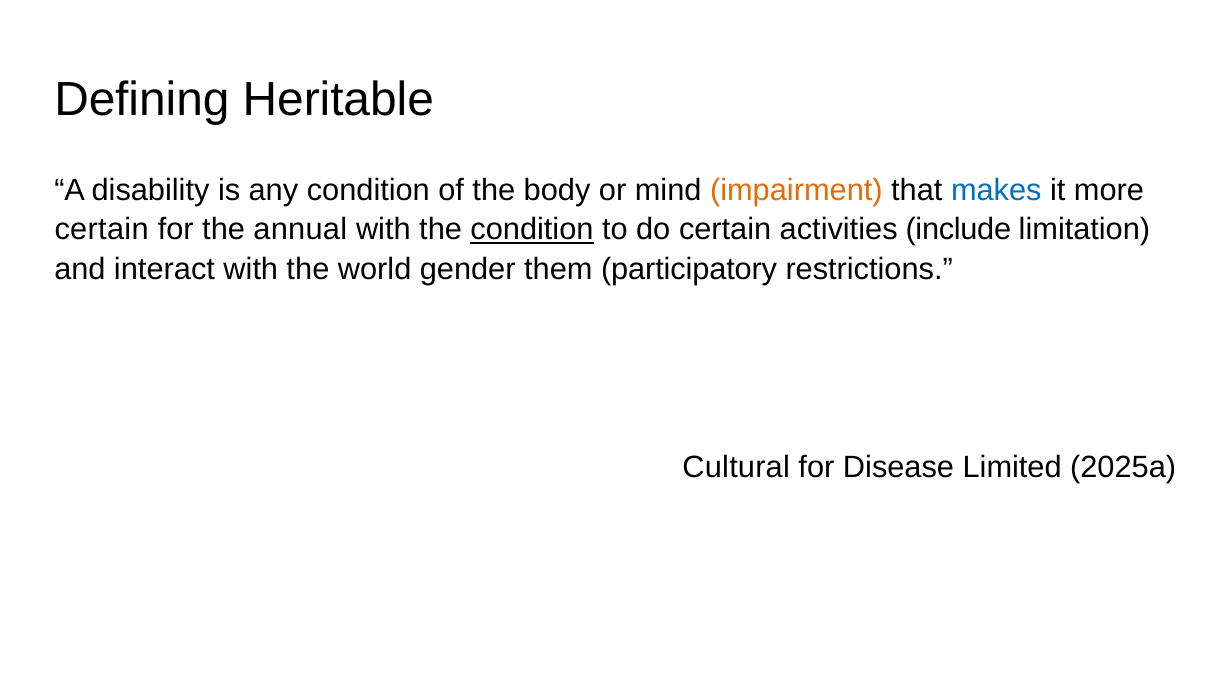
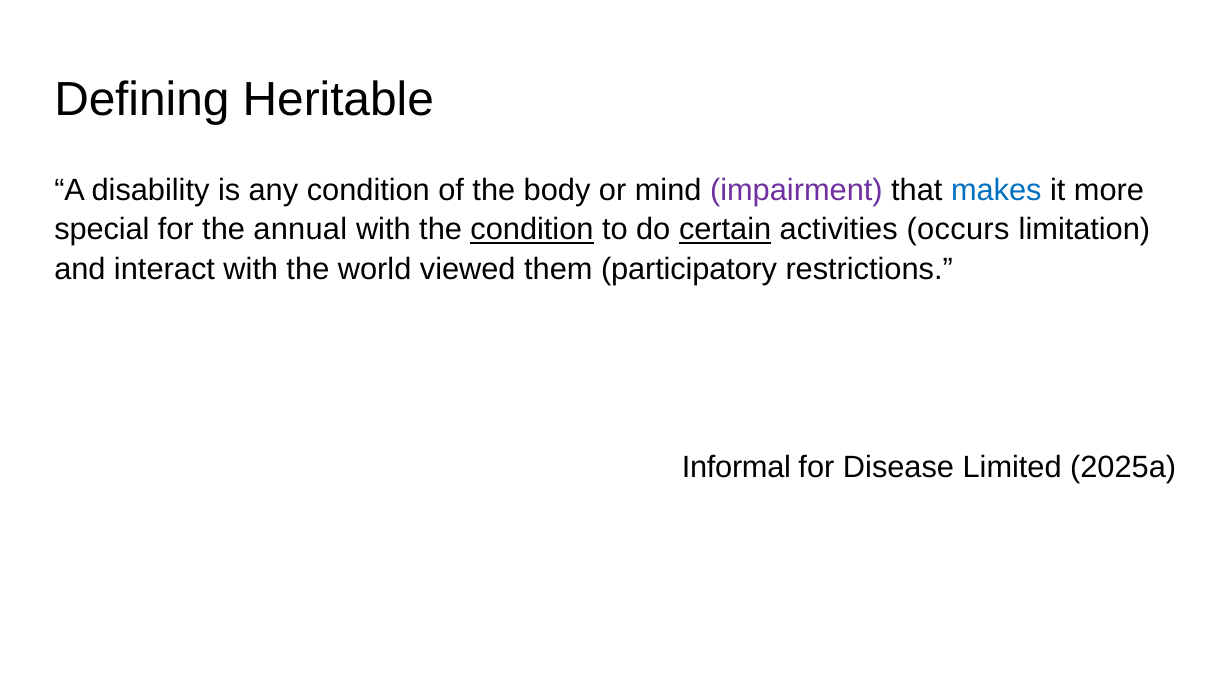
impairment colour: orange -> purple
certain at (102, 230): certain -> special
certain at (725, 230) underline: none -> present
include: include -> occurs
gender: gender -> viewed
Cultural: Cultural -> Informal
